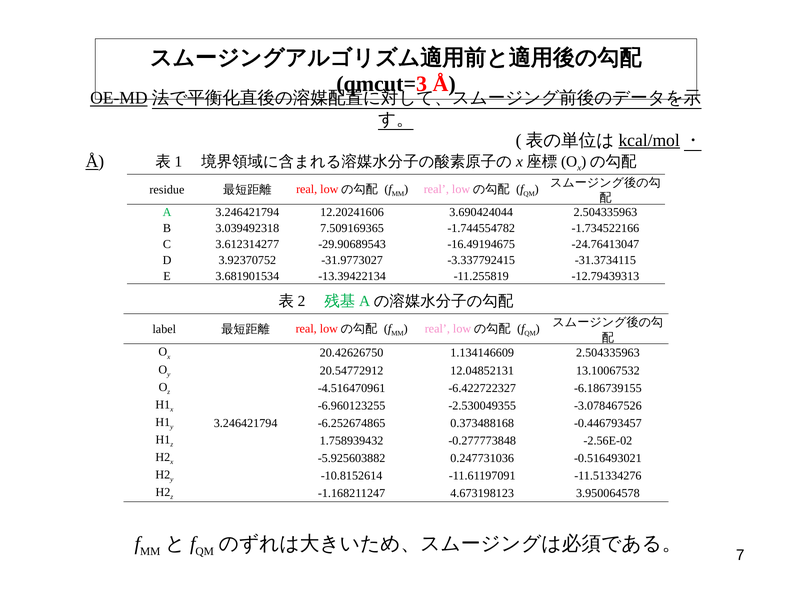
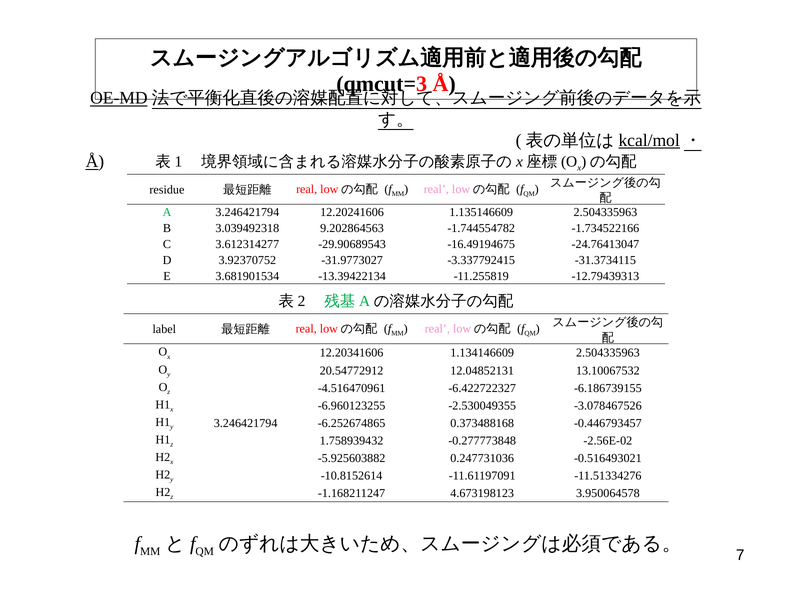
3.690424044: 3.690424044 -> 1.135146609
7.509169365: 7.509169365 -> 9.202864563
20.42626750: 20.42626750 -> 12.20341606
